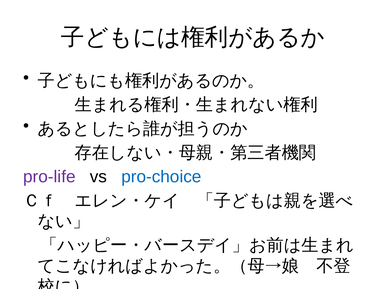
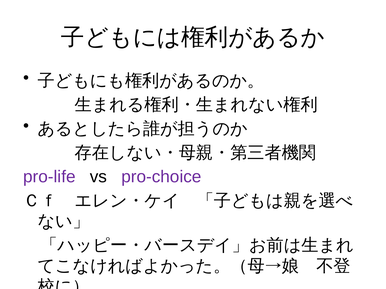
pro-choice colour: blue -> purple
